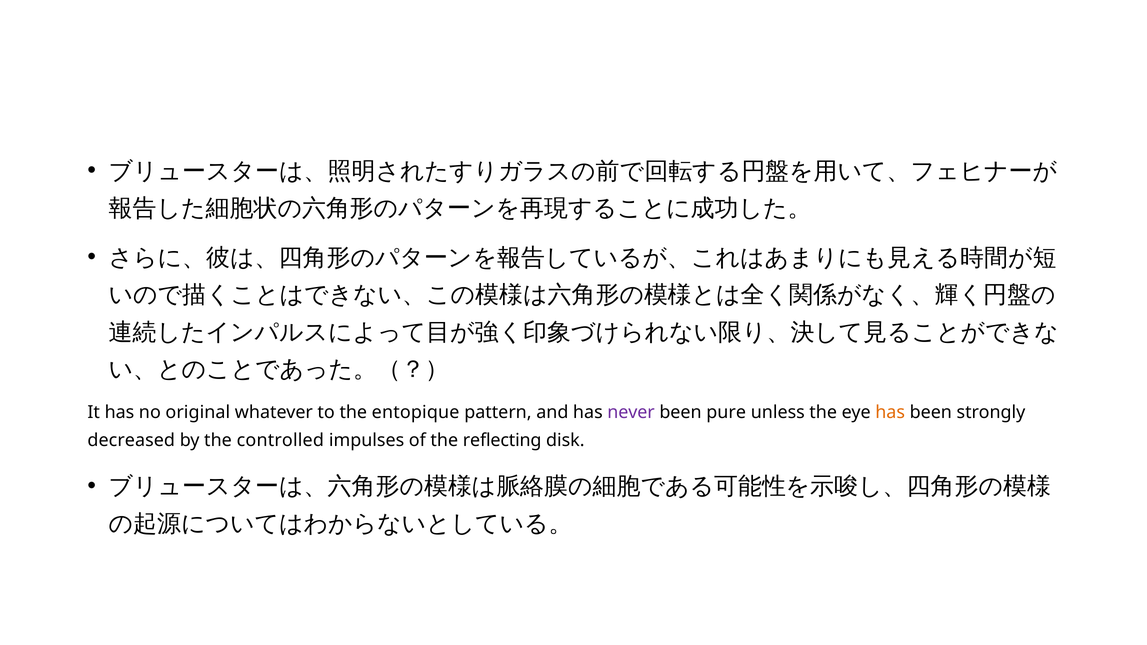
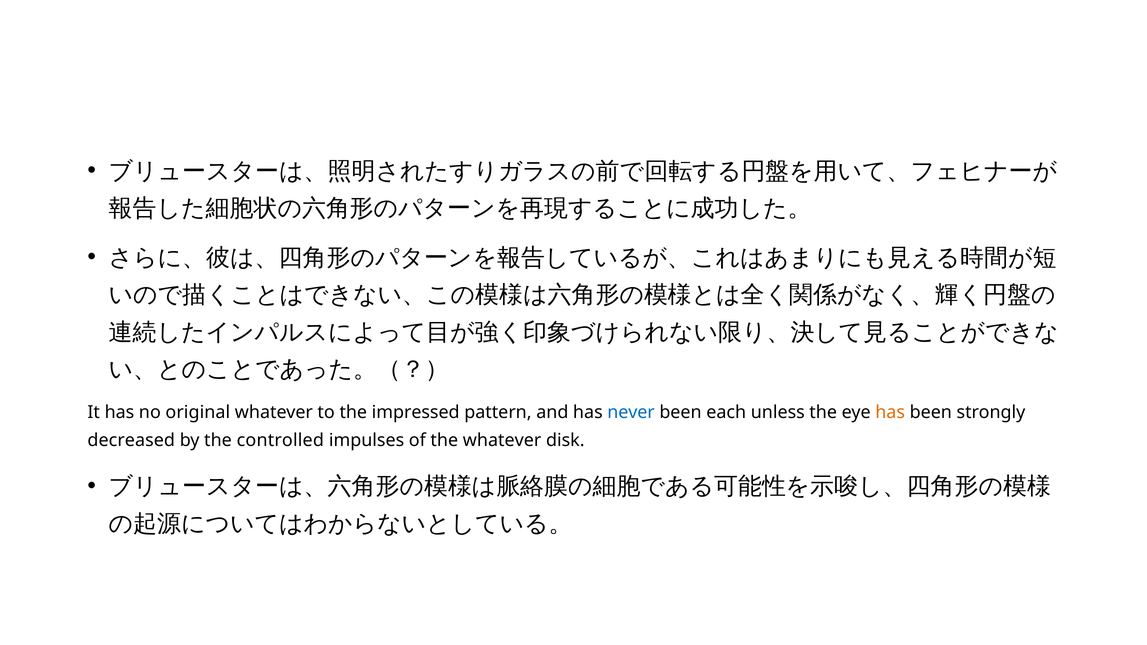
entopique: entopique -> impressed
never colour: purple -> blue
pure: pure -> each
the reflecting: reflecting -> whatever
